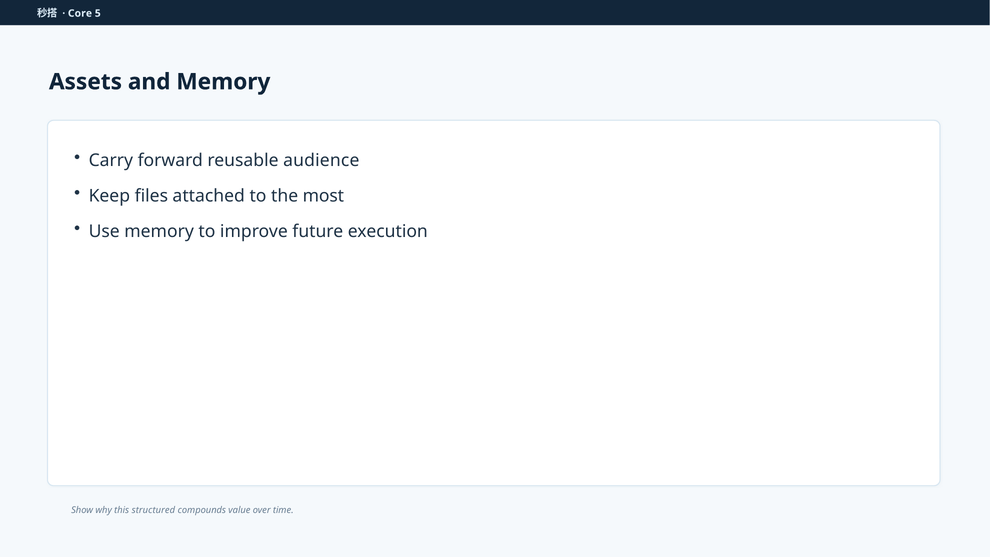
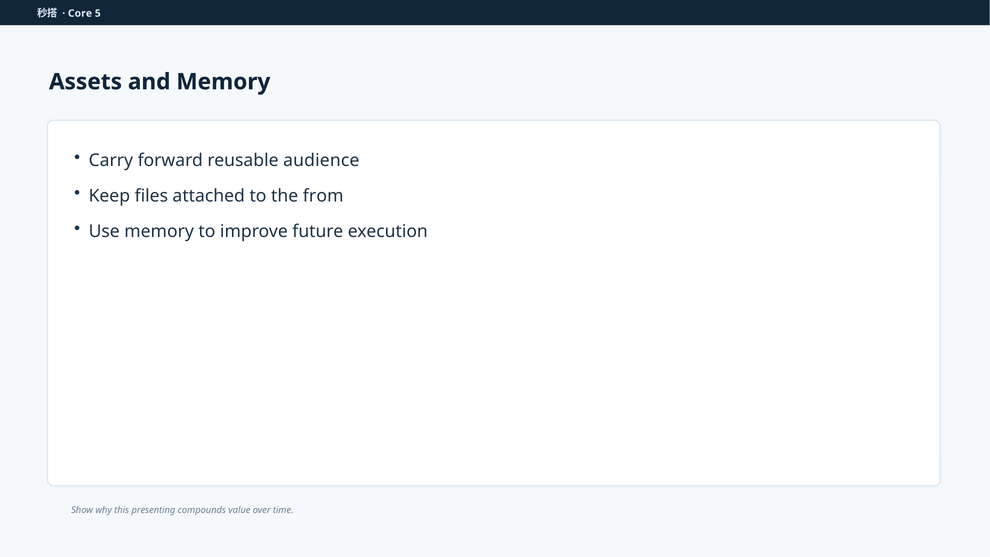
most: most -> from
structured: structured -> presenting
